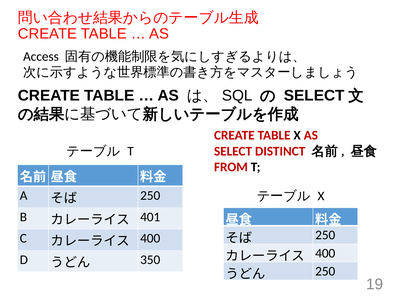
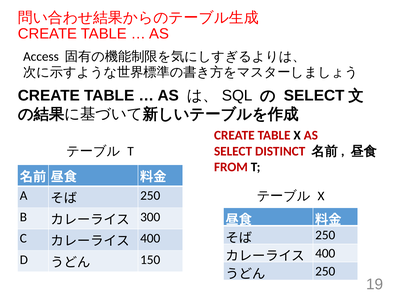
401: 401 -> 300
350: 350 -> 150
